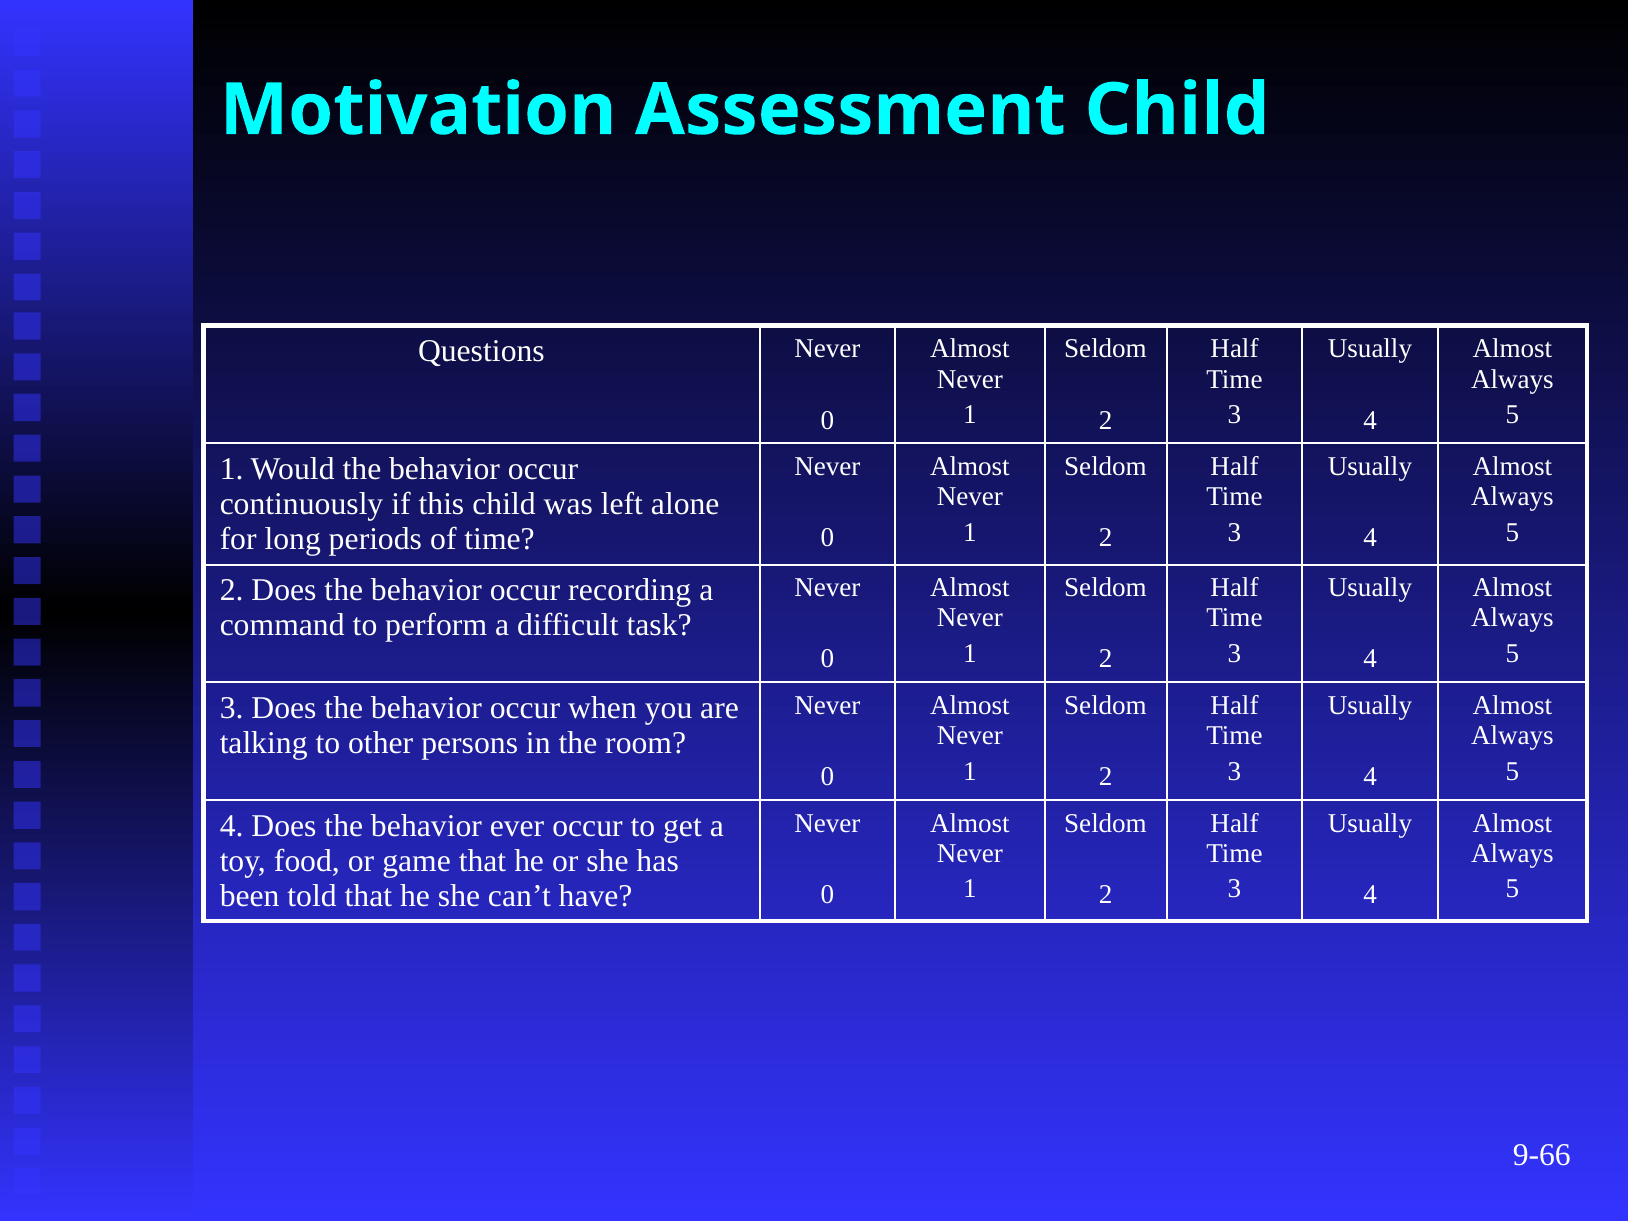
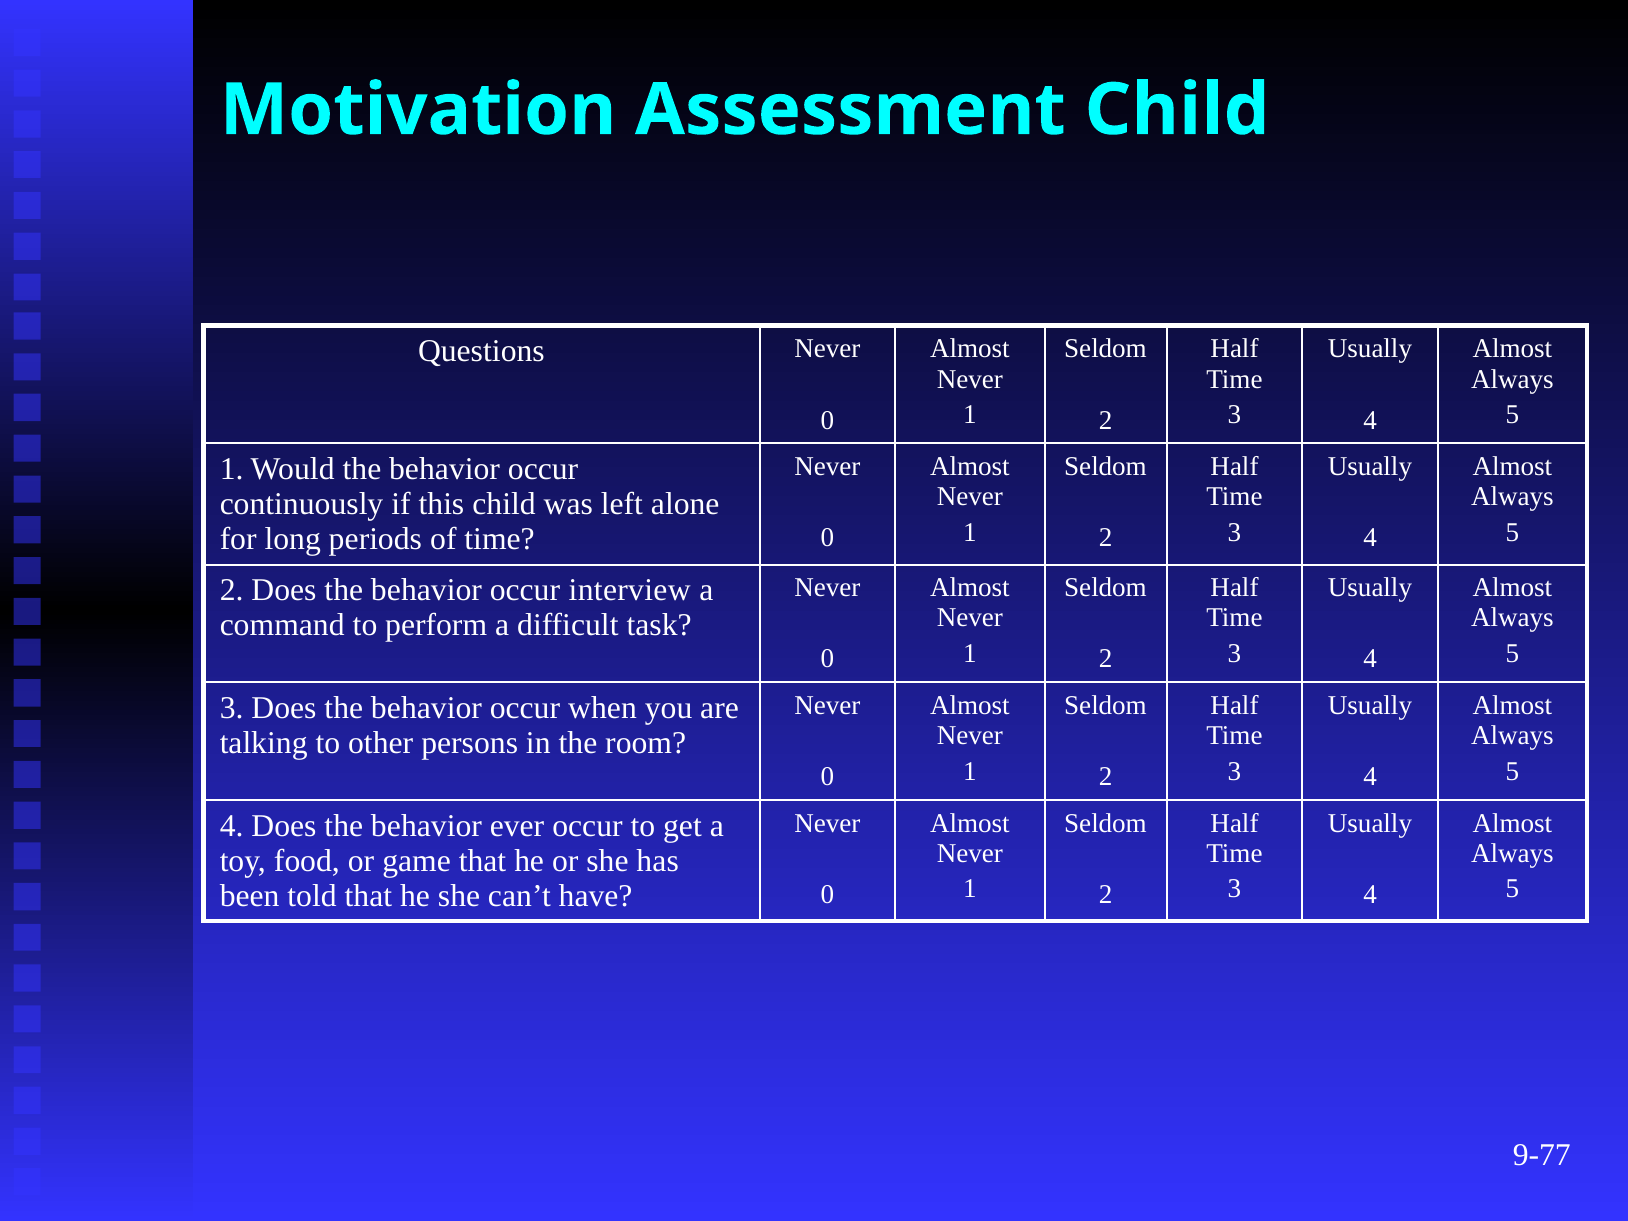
recording: recording -> interview
9-66: 9-66 -> 9-77
